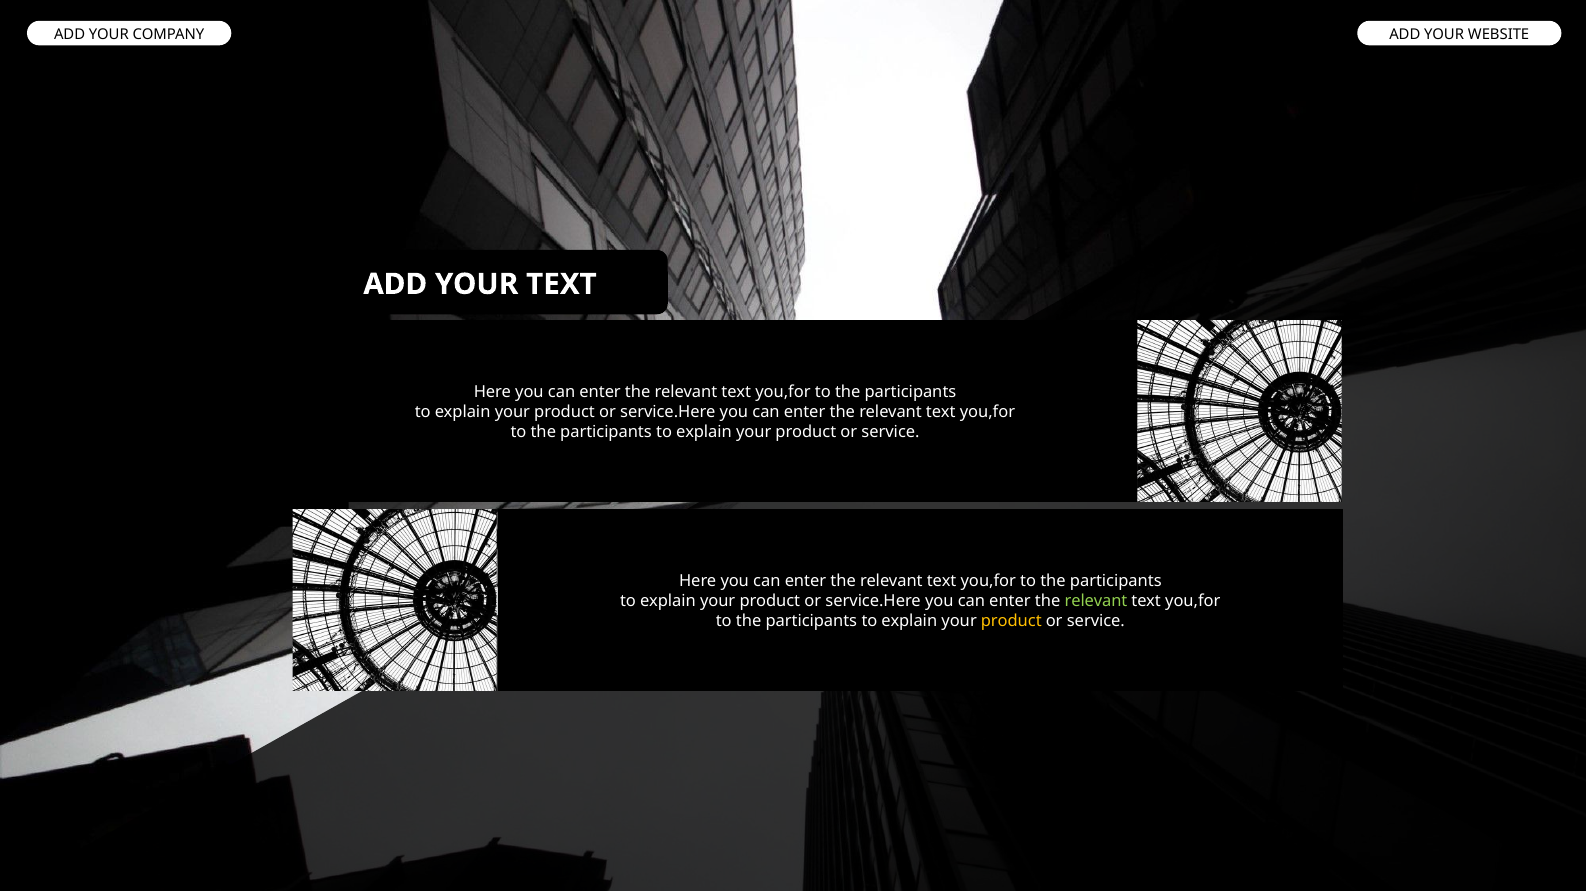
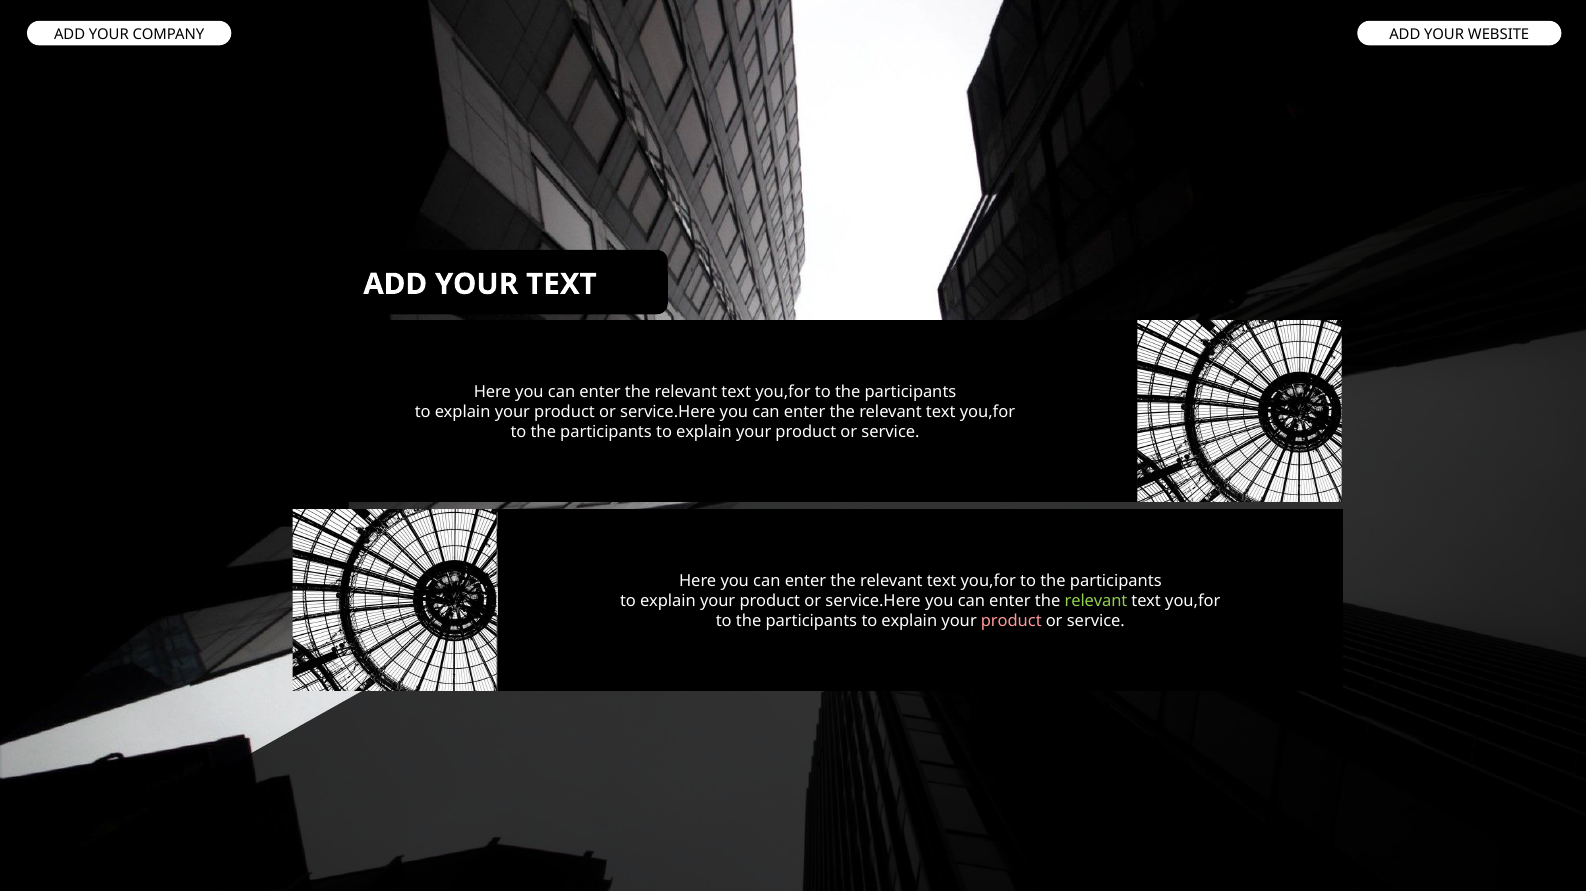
product at (1011, 621) colour: yellow -> pink
